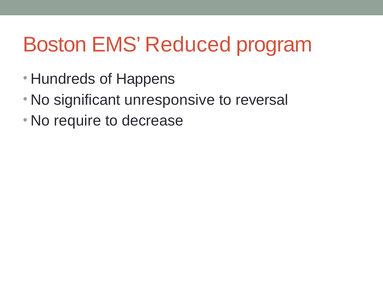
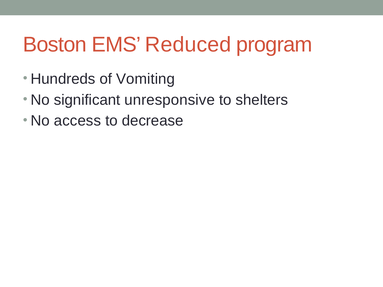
Happens: Happens -> Vomiting
reversal: reversal -> shelters
require: require -> access
